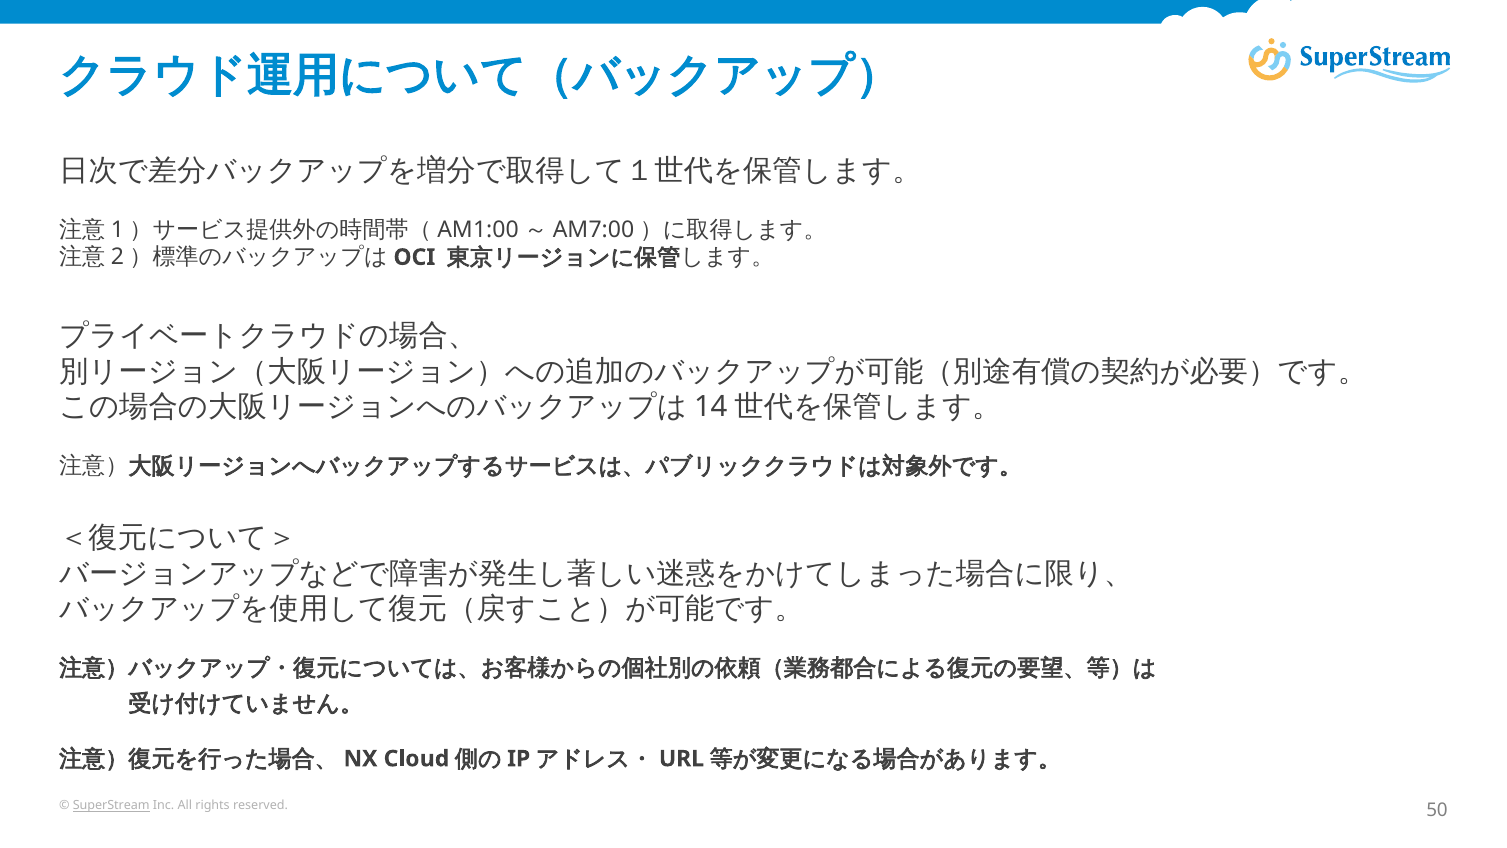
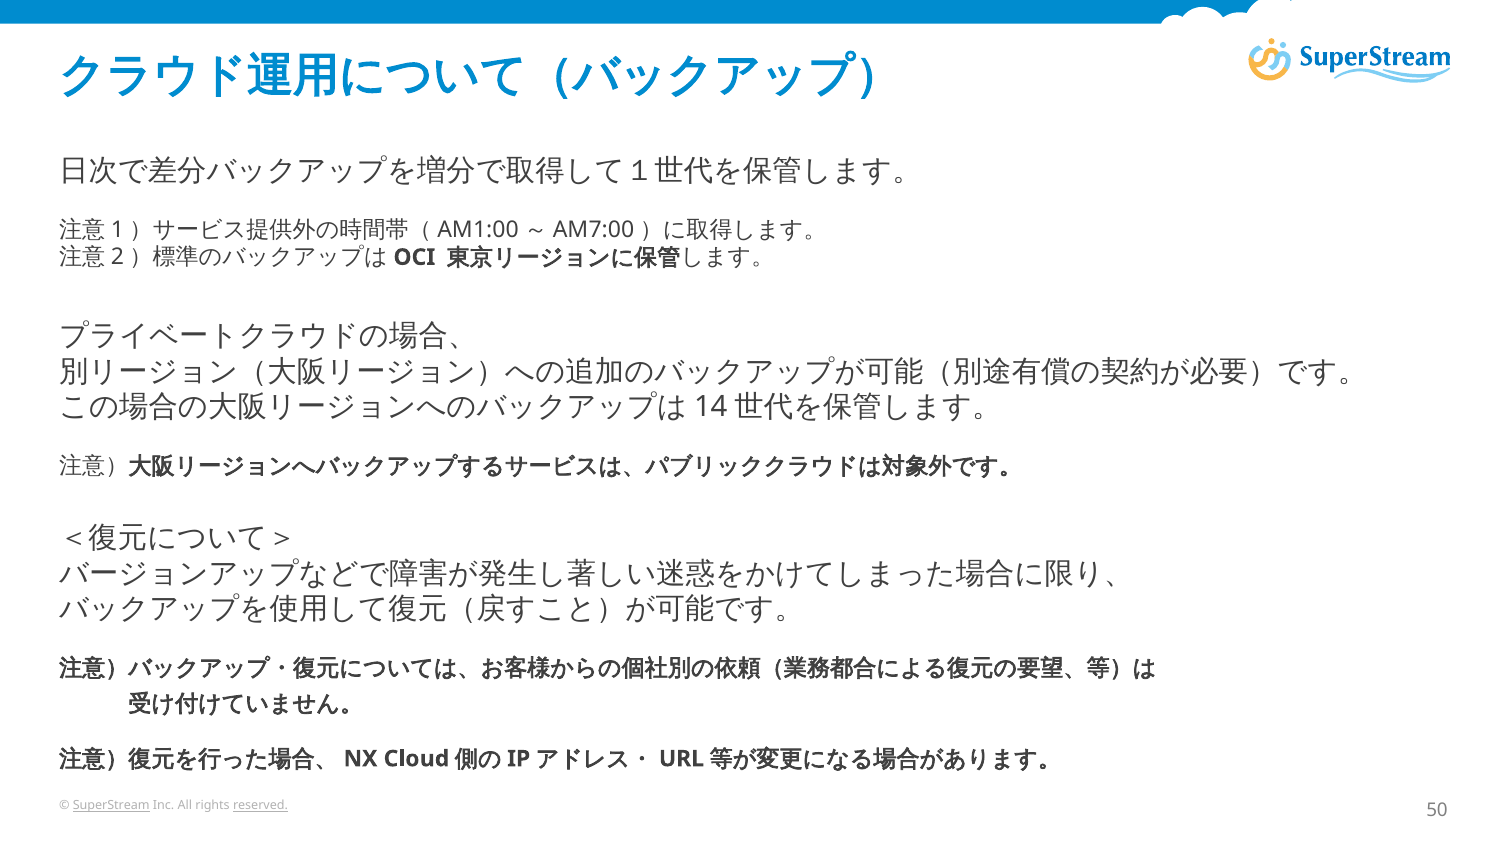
reserved underline: none -> present
